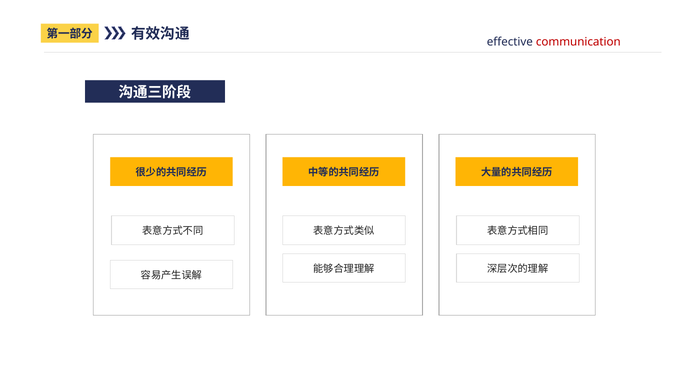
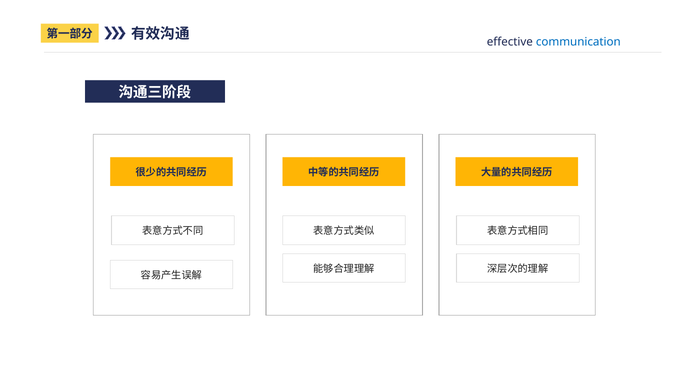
communication colour: red -> blue
